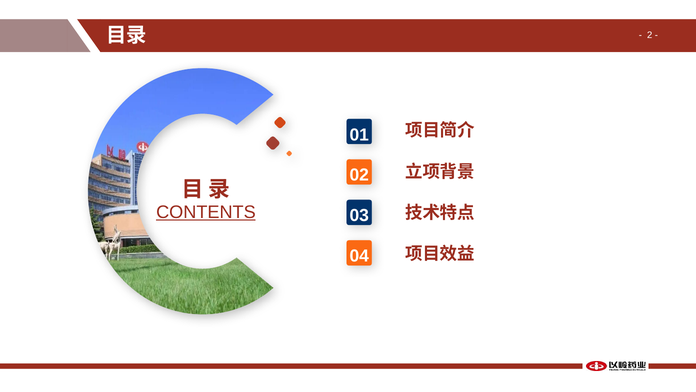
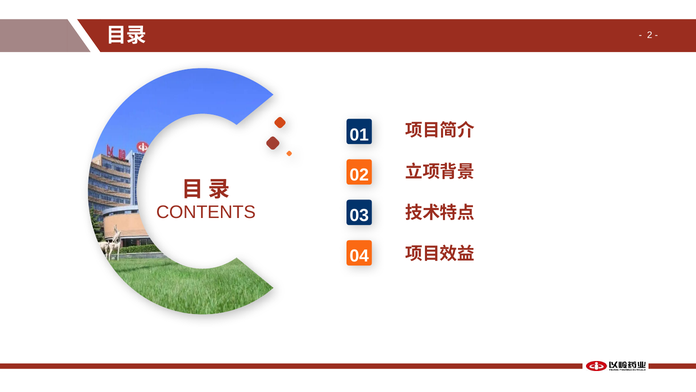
CONTENTS underline: present -> none
